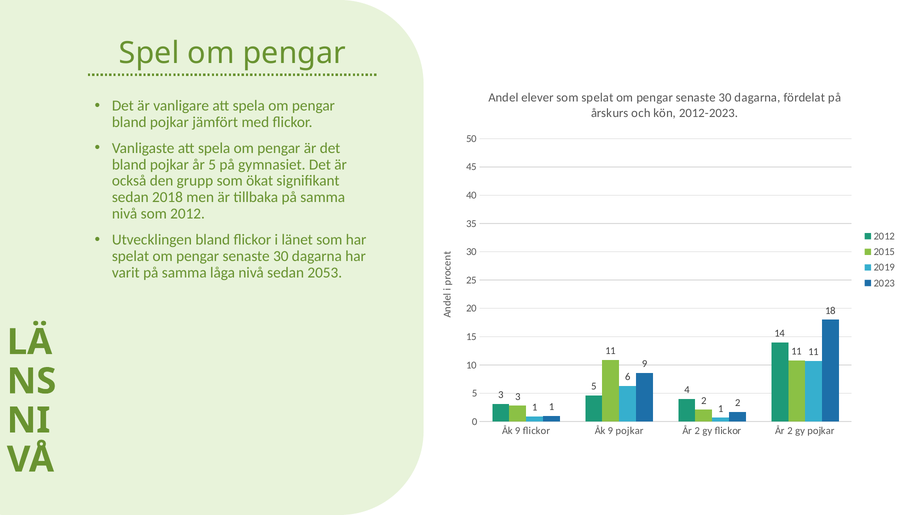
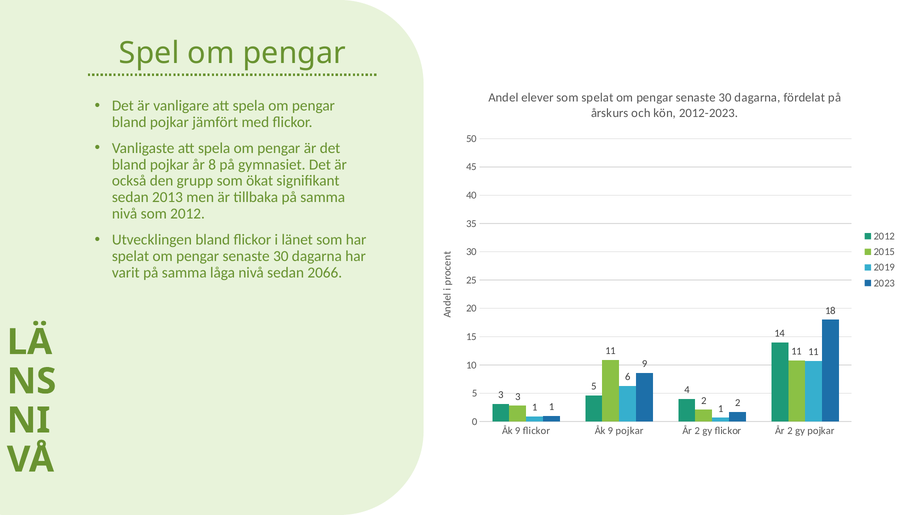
år 5: 5 -> 8
2018: 2018 -> 2013
2053: 2053 -> 2066
